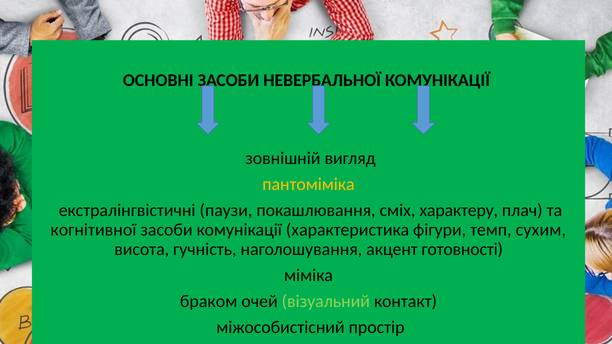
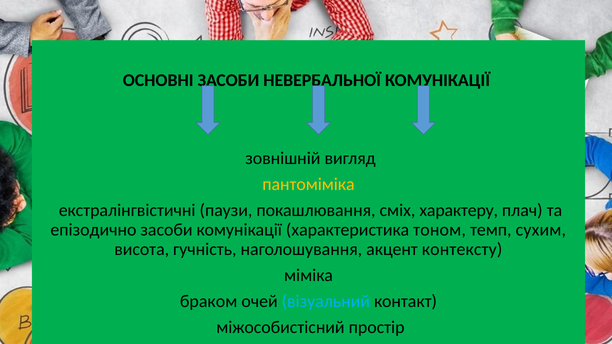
когнітивної: когнітивної -> епізодично
фігури: фігури -> тоном
готовності: готовності -> контексту
візуальний colour: light green -> light blue
